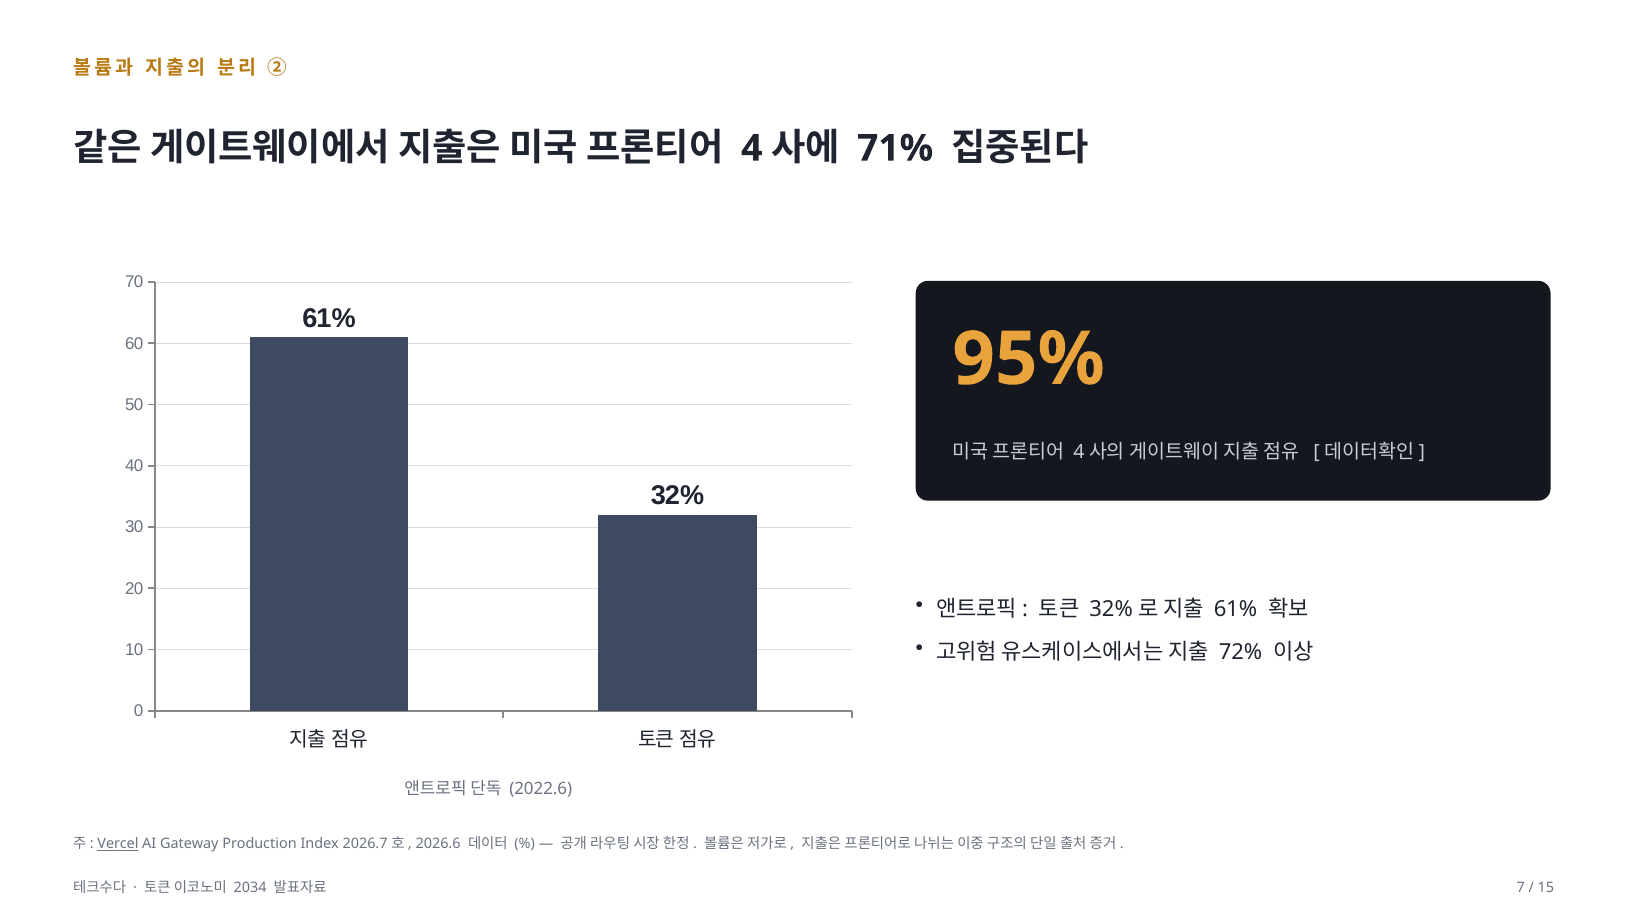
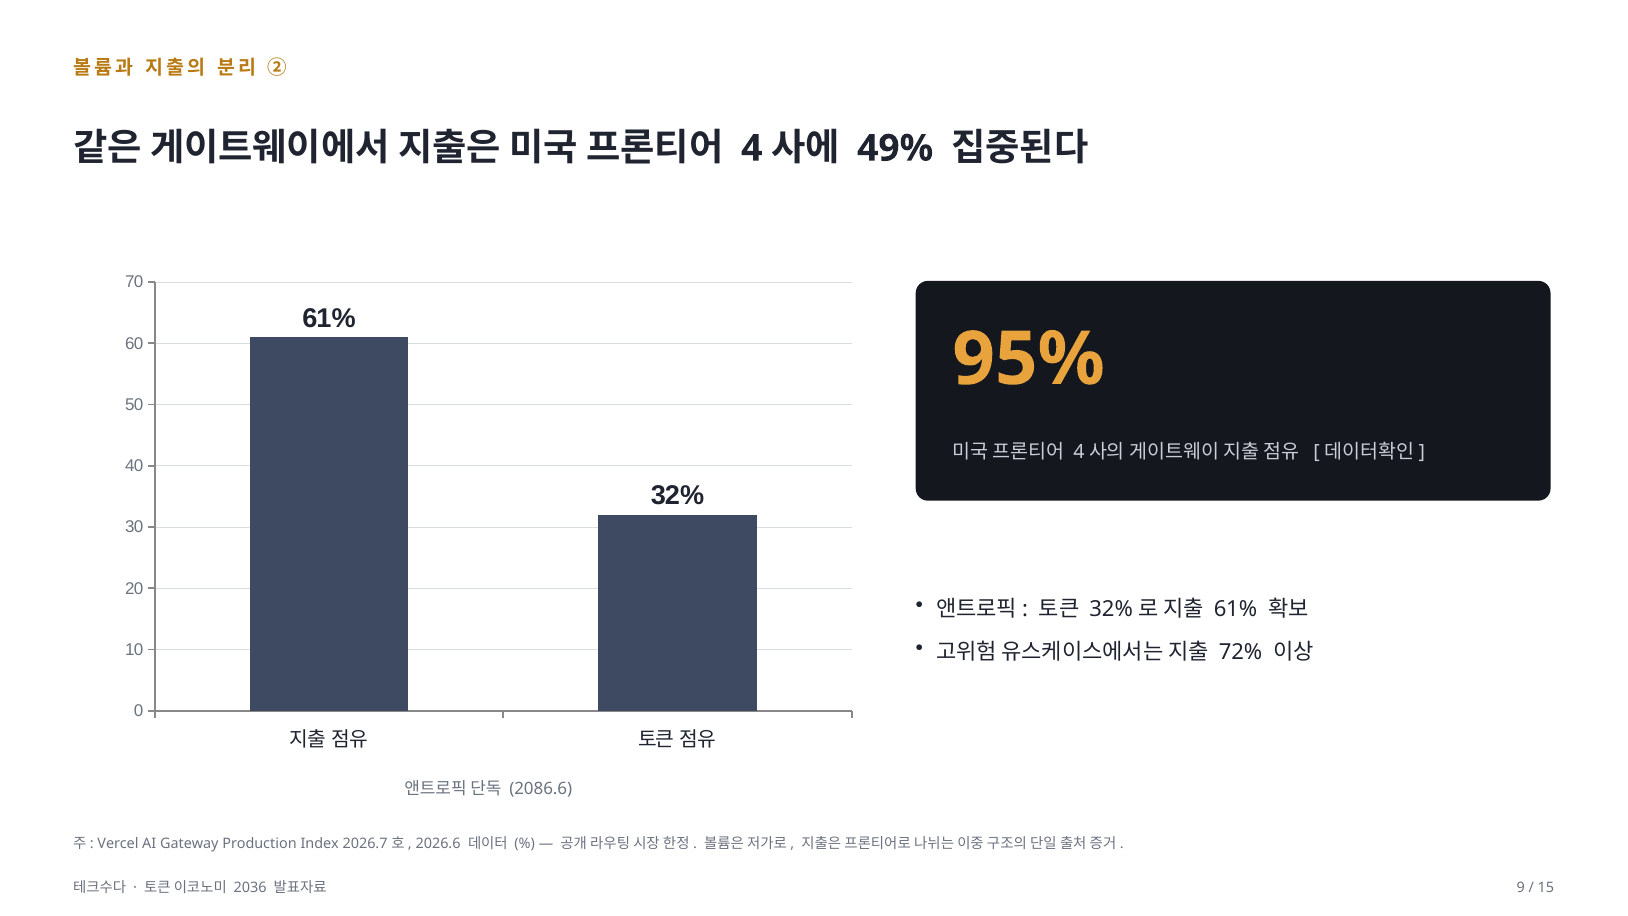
71%: 71% -> 49%
2022.6: 2022.6 -> 2086.6
Vercel underline: present -> none
2034: 2034 -> 2036
7: 7 -> 9
